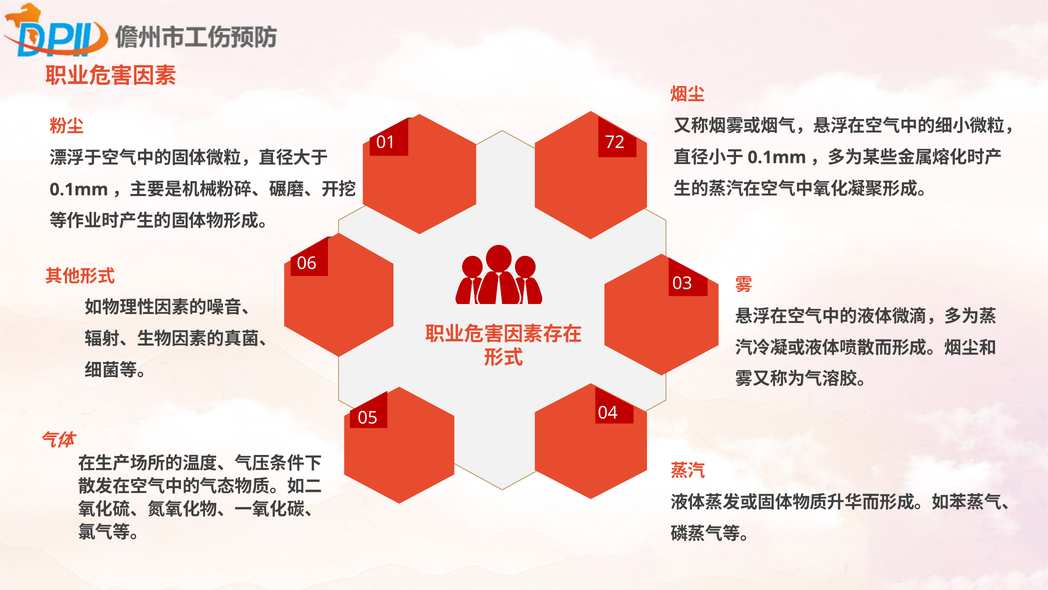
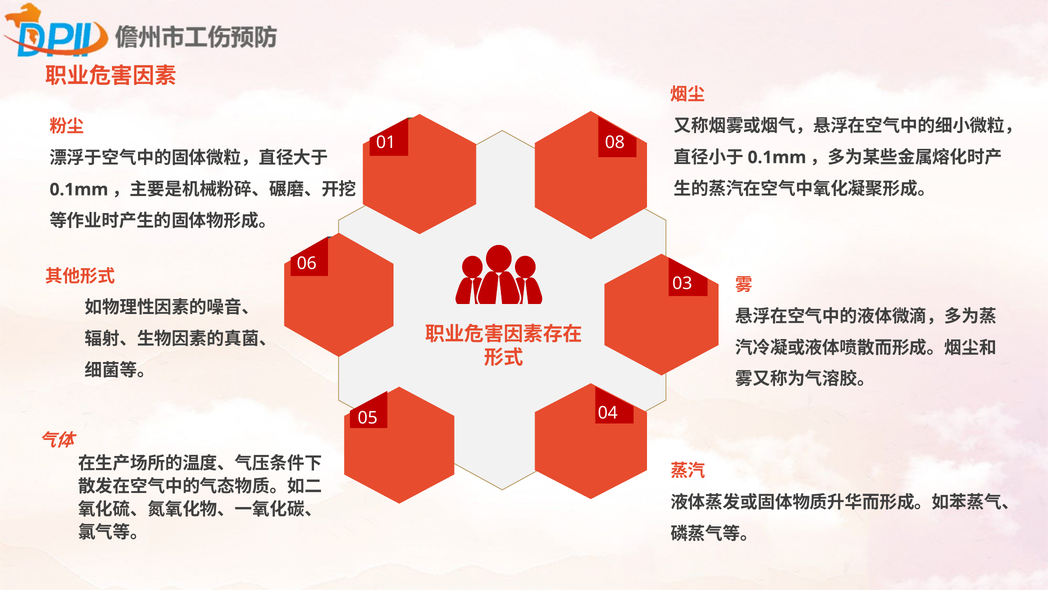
72: 72 -> 08
